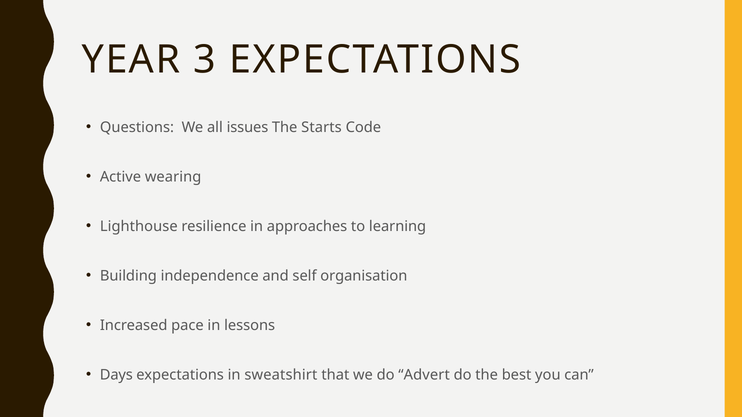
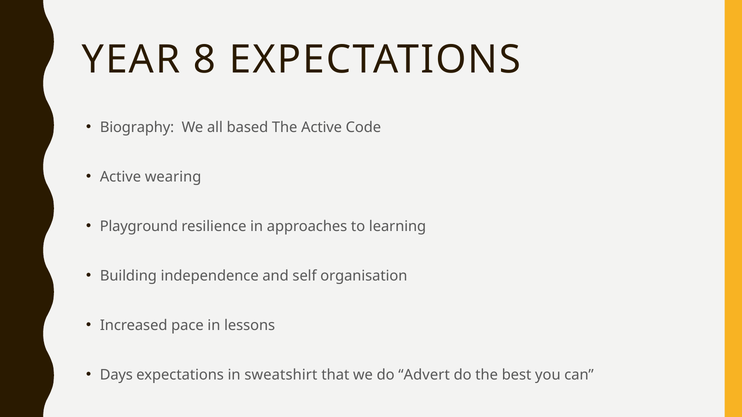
3: 3 -> 8
Questions: Questions -> Biography
issues: issues -> based
The Starts: Starts -> Active
Lighthouse: Lighthouse -> Playground
